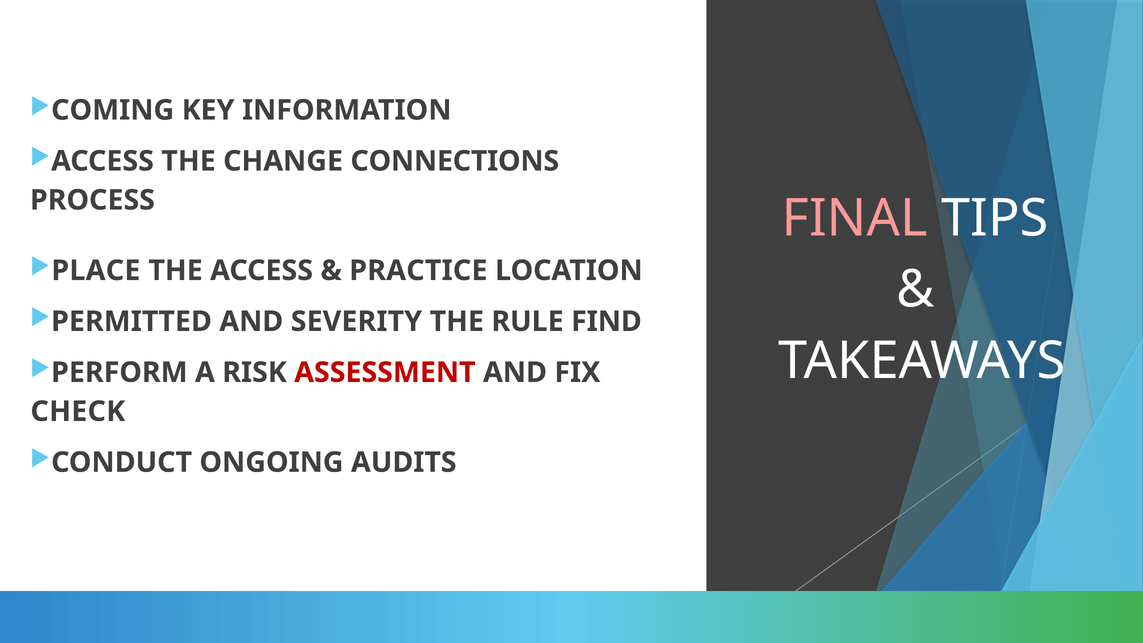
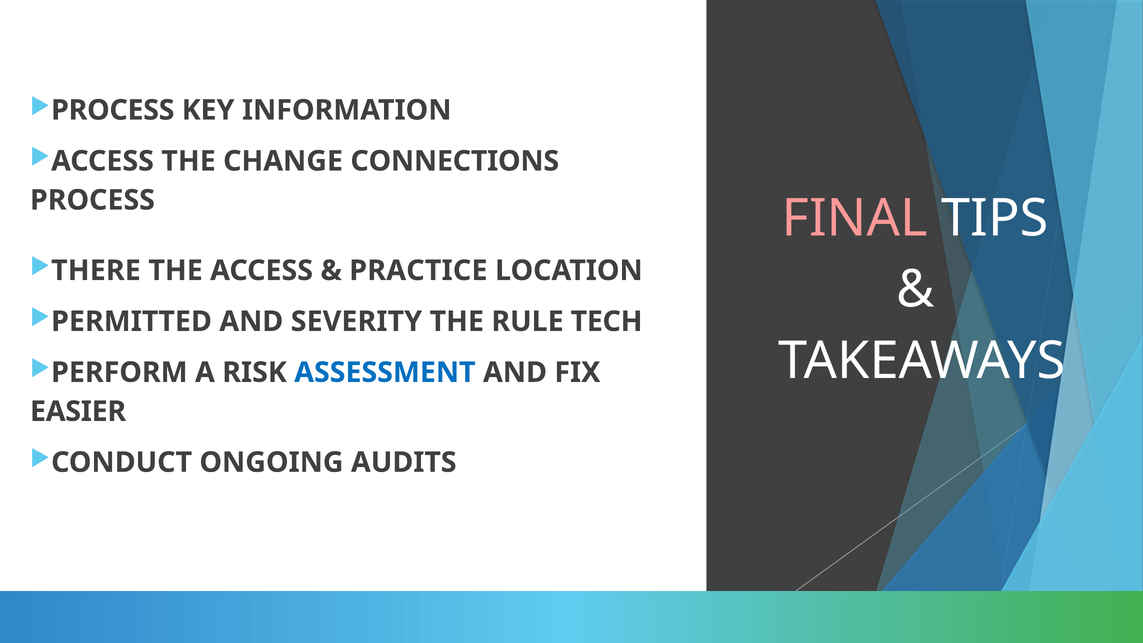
COMING at (113, 110): COMING -> PROCESS
PLACE: PLACE -> THERE
FIND: FIND -> TECH
ASSESSMENT colour: red -> blue
CHECK: CHECK -> EASIER
